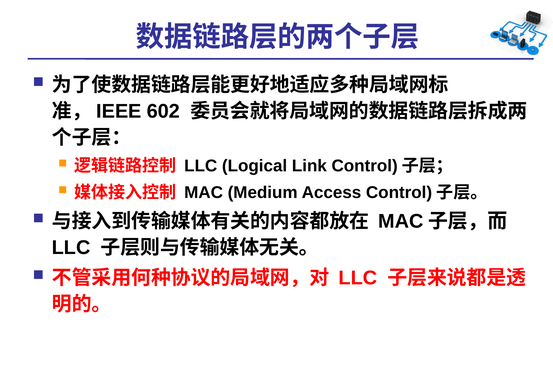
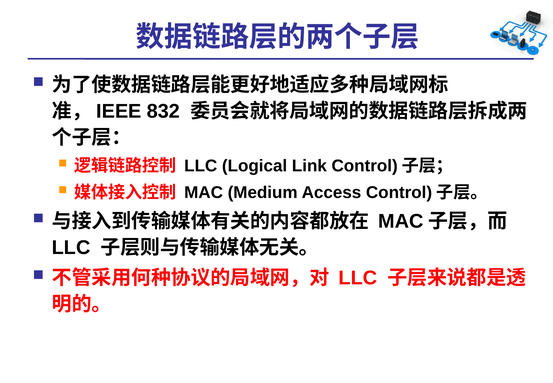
602: 602 -> 832
